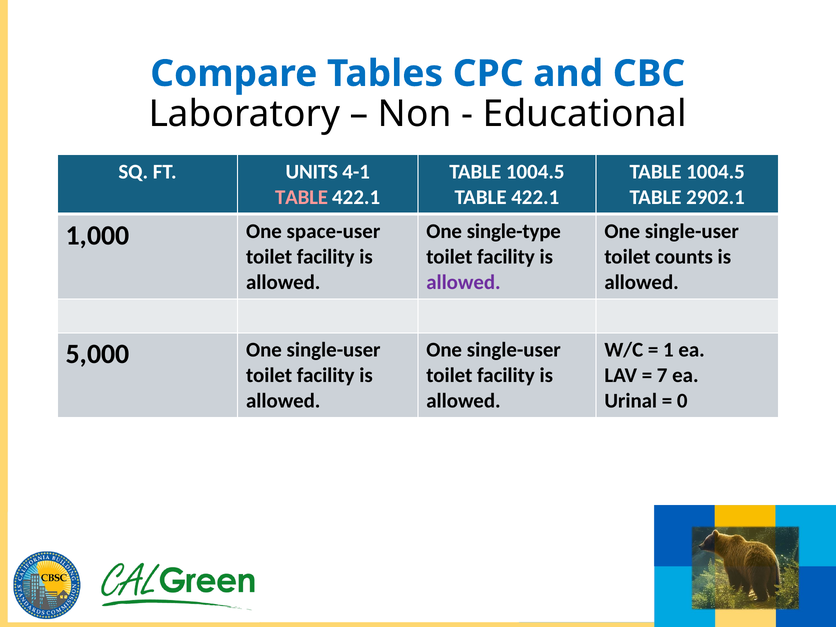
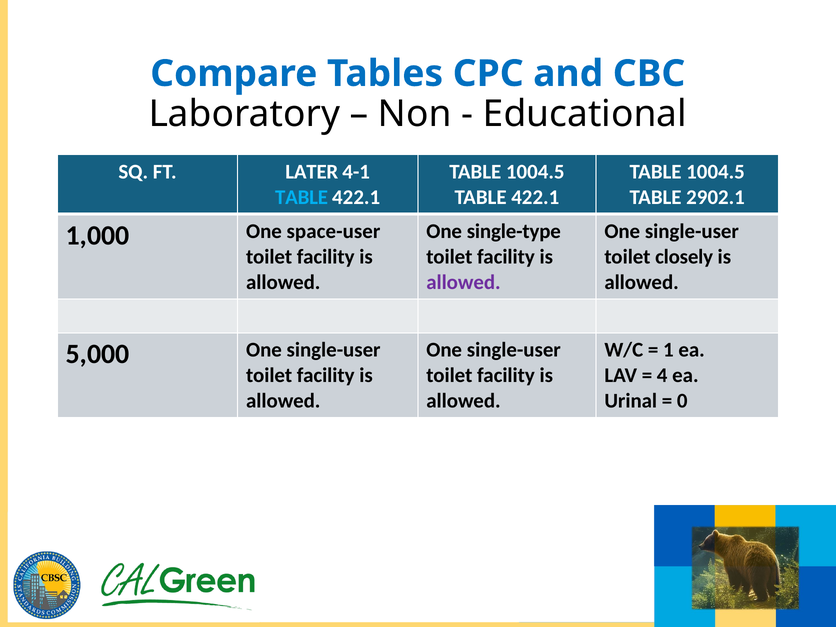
UNITS: UNITS -> LATER
TABLE at (302, 197) colour: pink -> light blue
counts: counts -> closely
7: 7 -> 4
